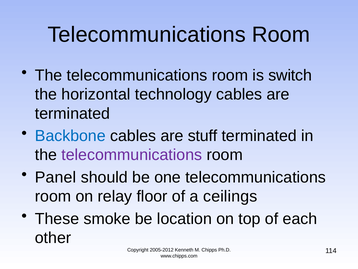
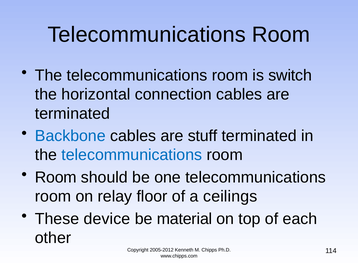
technology: technology -> connection
telecommunications at (132, 155) colour: purple -> blue
Panel at (56, 177): Panel -> Room
smoke: smoke -> device
location: location -> material
